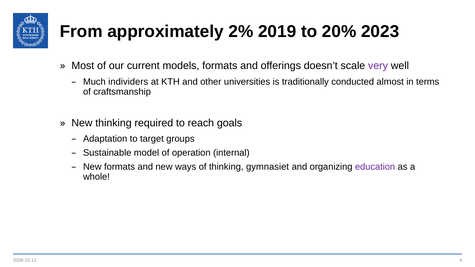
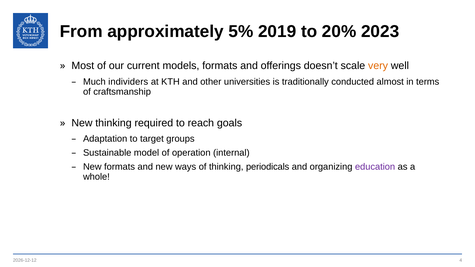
2%: 2% -> 5%
very colour: purple -> orange
gymnasiet: gymnasiet -> periodicals
